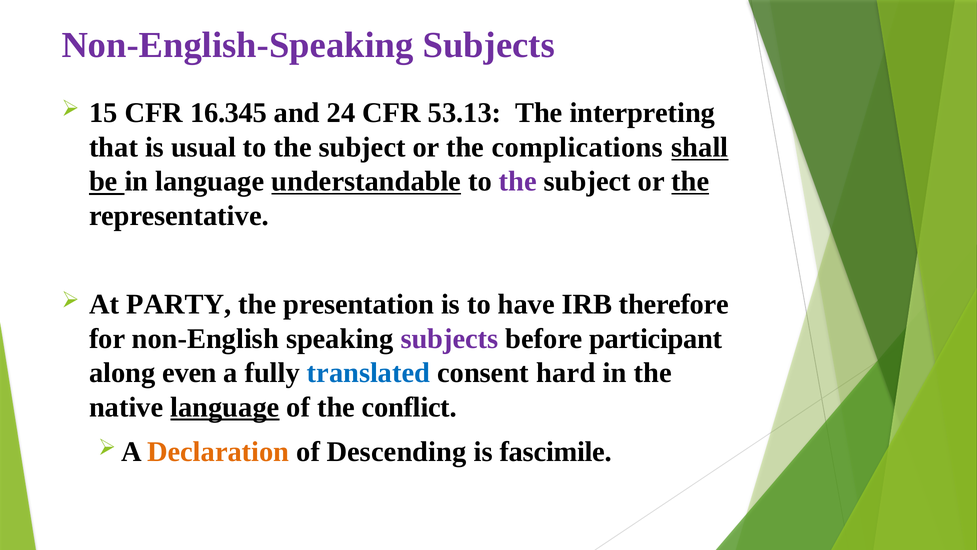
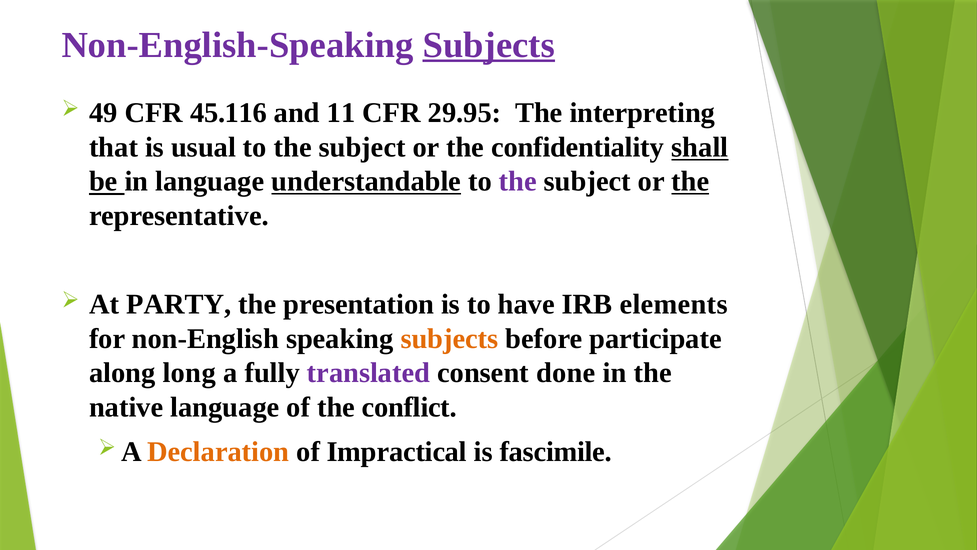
Subjects at (489, 45) underline: none -> present
15: 15 -> 49
16.345: 16.345 -> 45.116
24: 24 -> 11
53.13: 53.13 -> 29.95
complications: complications -> confidentiality
therefore: therefore -> elements
subjects at (449, 339) colour: purple -> orange
participant: participant -> participate
even: even -> long
translated colour: blue -> purple
hard: hard -> done
language at (225, 407) underline: present -> none
Descending: Descending -> Impractical
